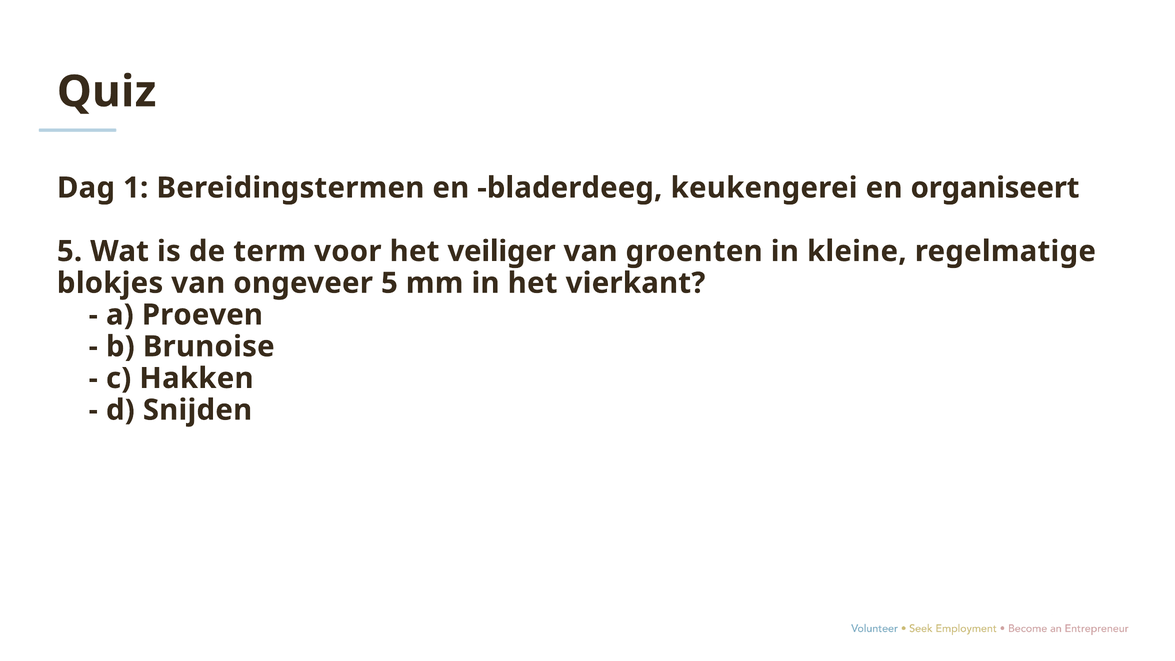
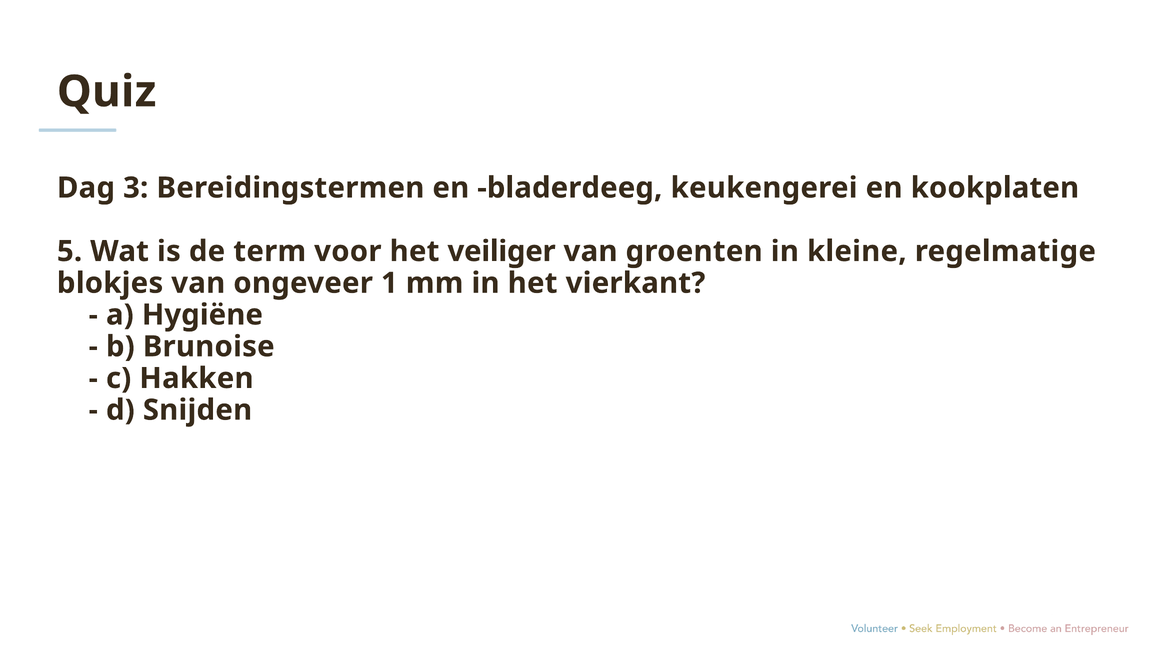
1: 1 -> 3
organiseert: organiseert -> kookplaten
ongeveer 5: 5 -> 1
Proeven: Proeven -> Hygiëne
